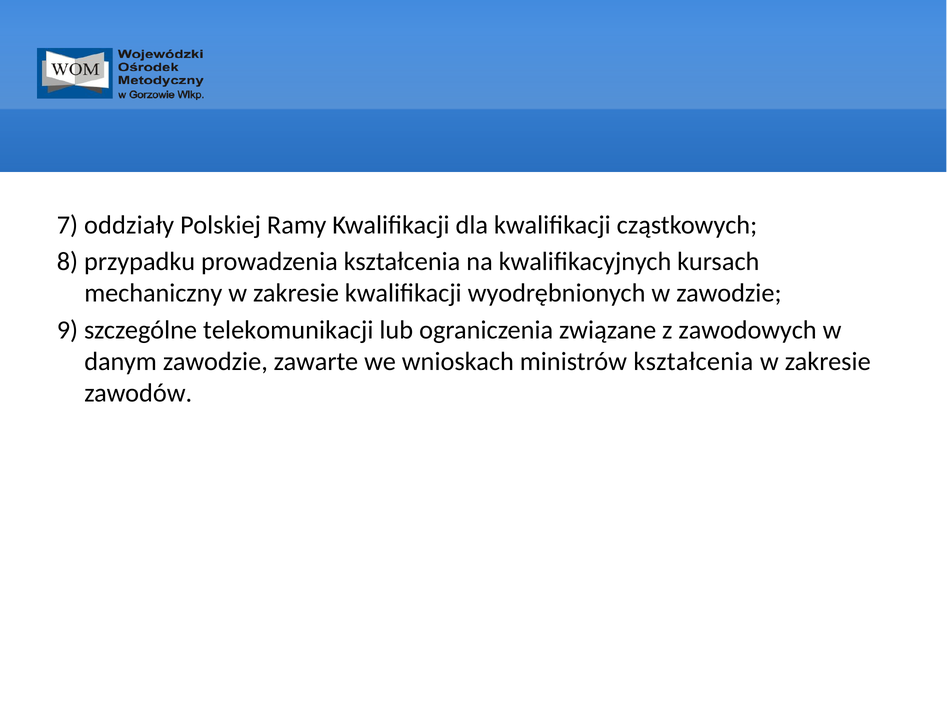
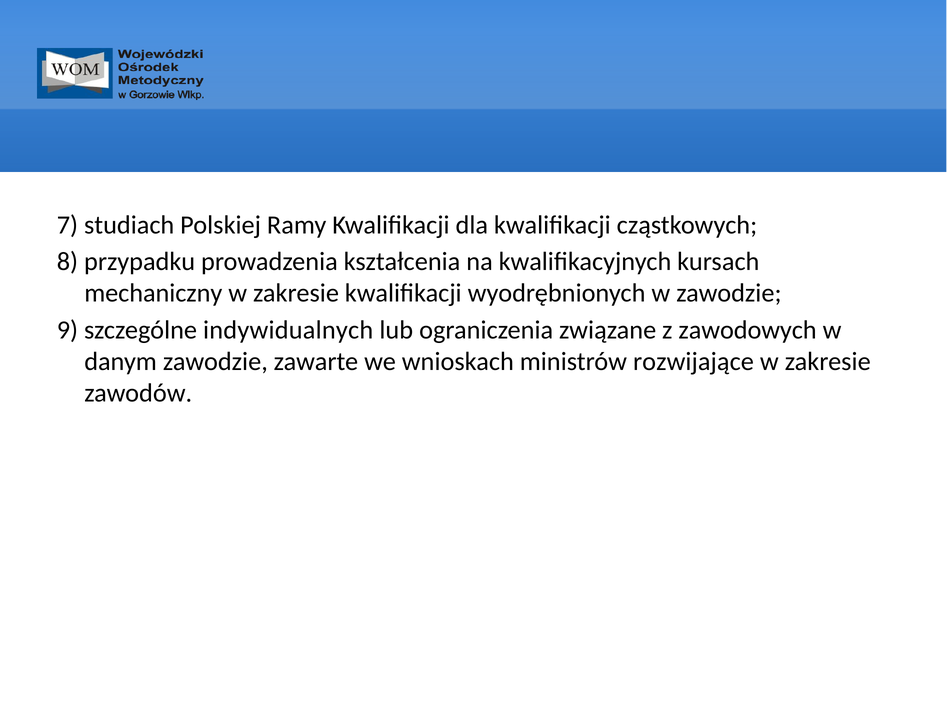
oddziały: oddziały -> studiach
telekomunikacji: telekomunikacji -> indywidualnych
ministrów kształcenia: kształcenia -> rozwijające
